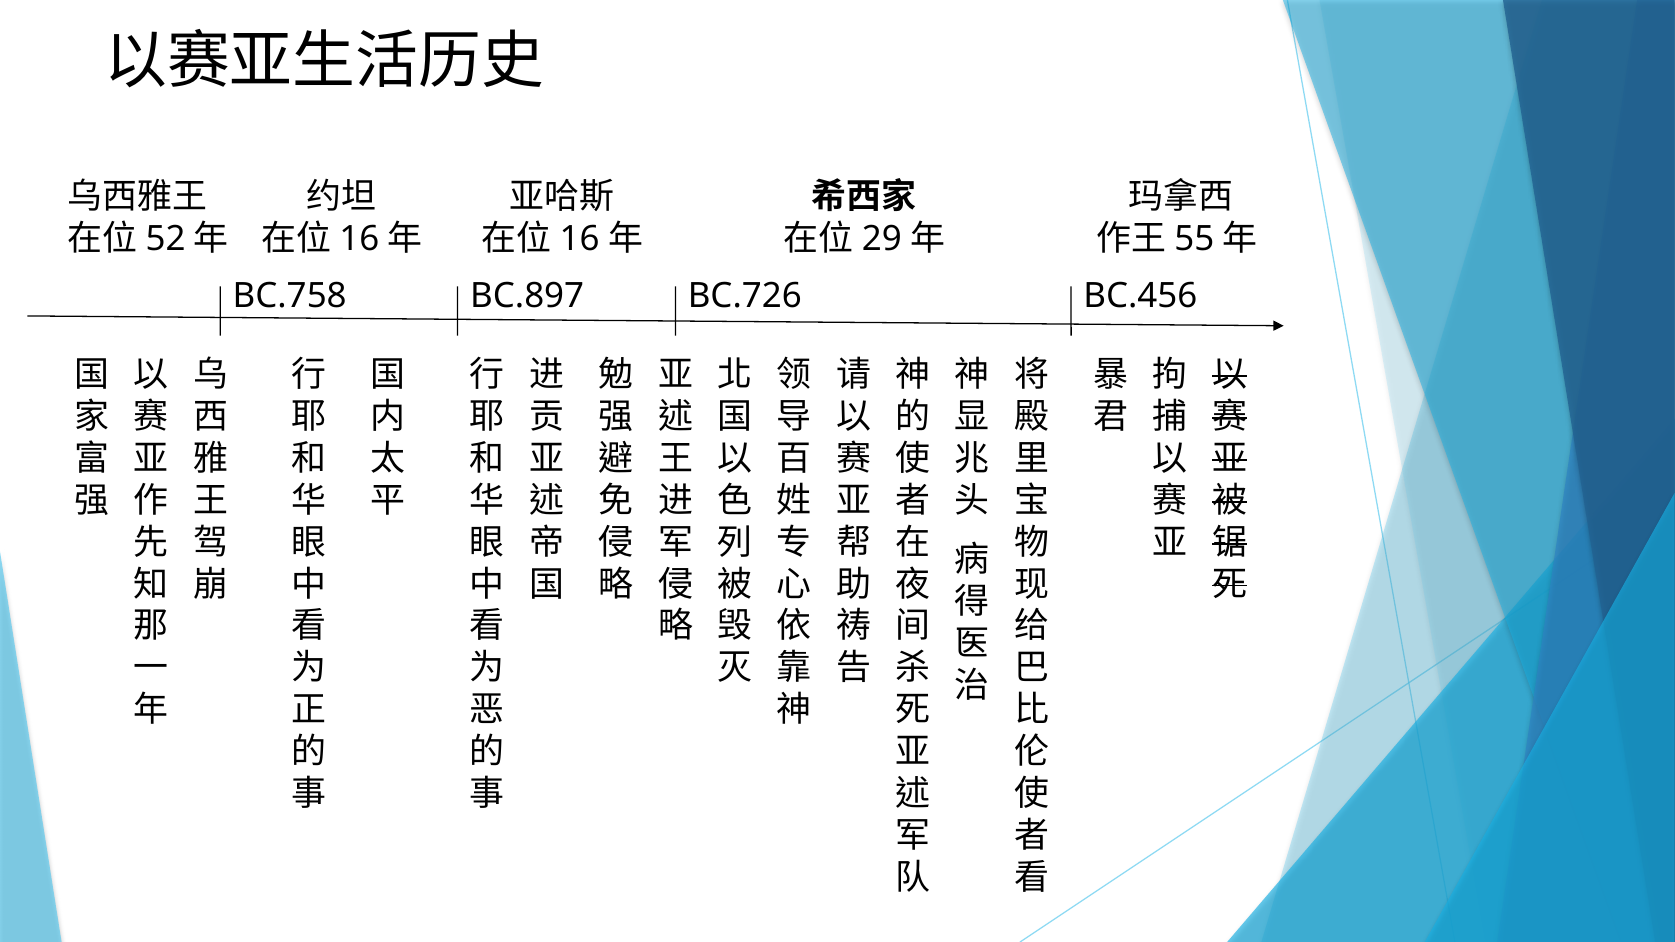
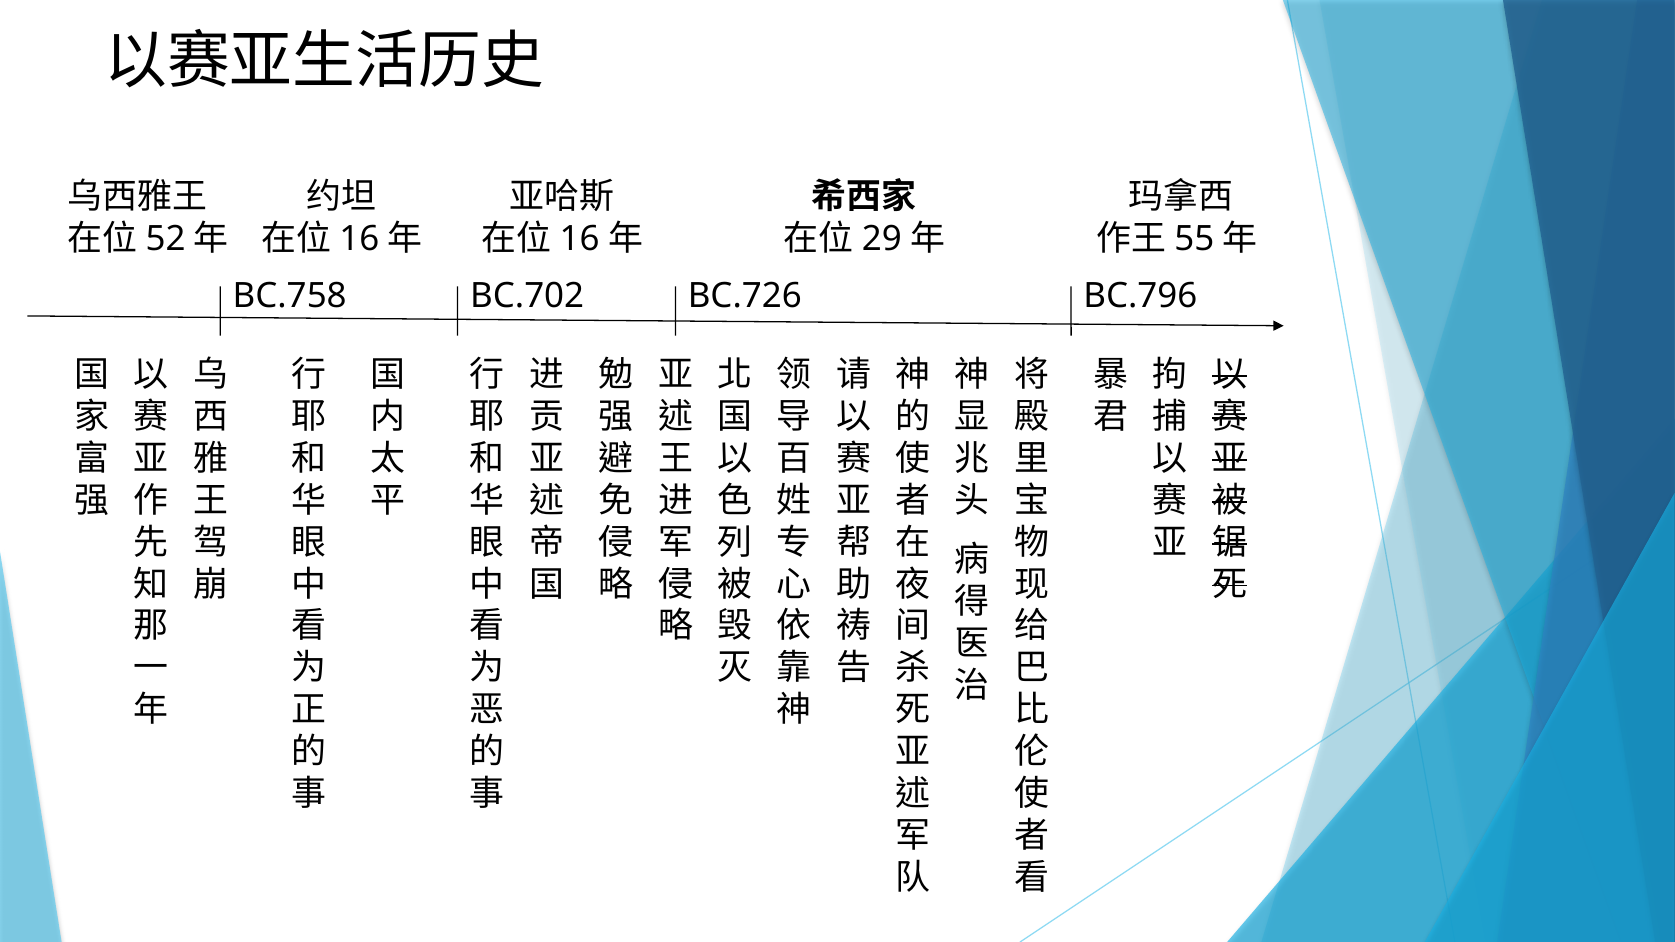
BC.897: BC.897 -> BC.702
BC.456: BC.456 -> BC.796
